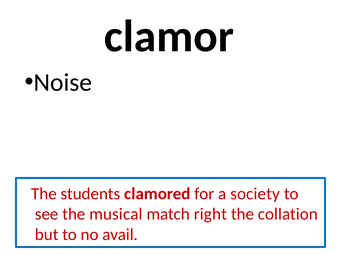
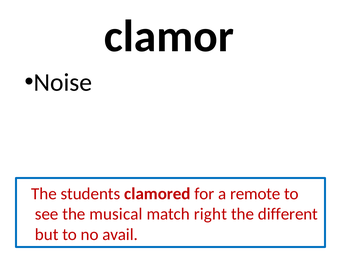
society: society -> remote
collation: collation -> different
